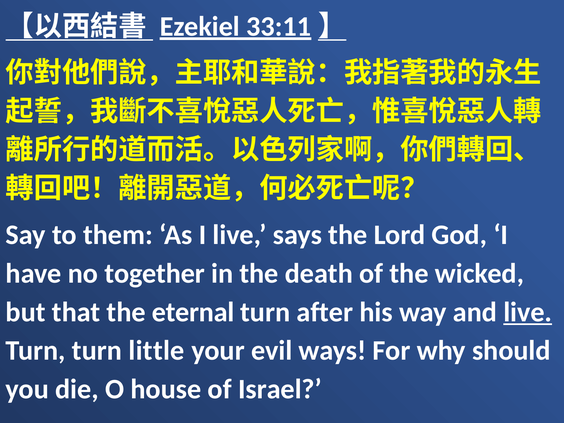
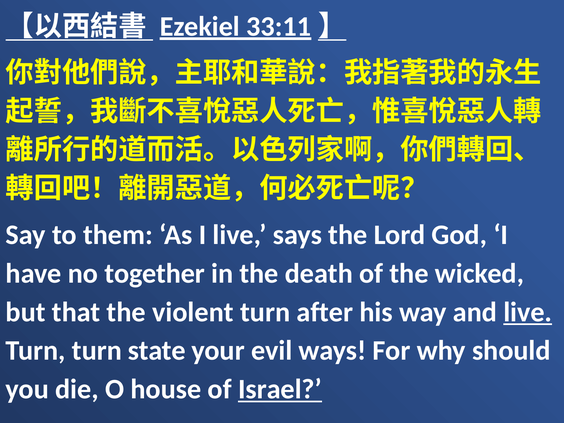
eternal: eternal -> violent
little: little -> state
Israel underline: none -> present
